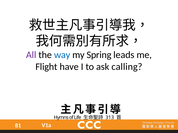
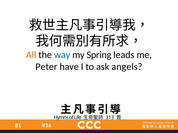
All colour: purple -> orange
Flight: Flight -> Peter
calling: calling -> angels
